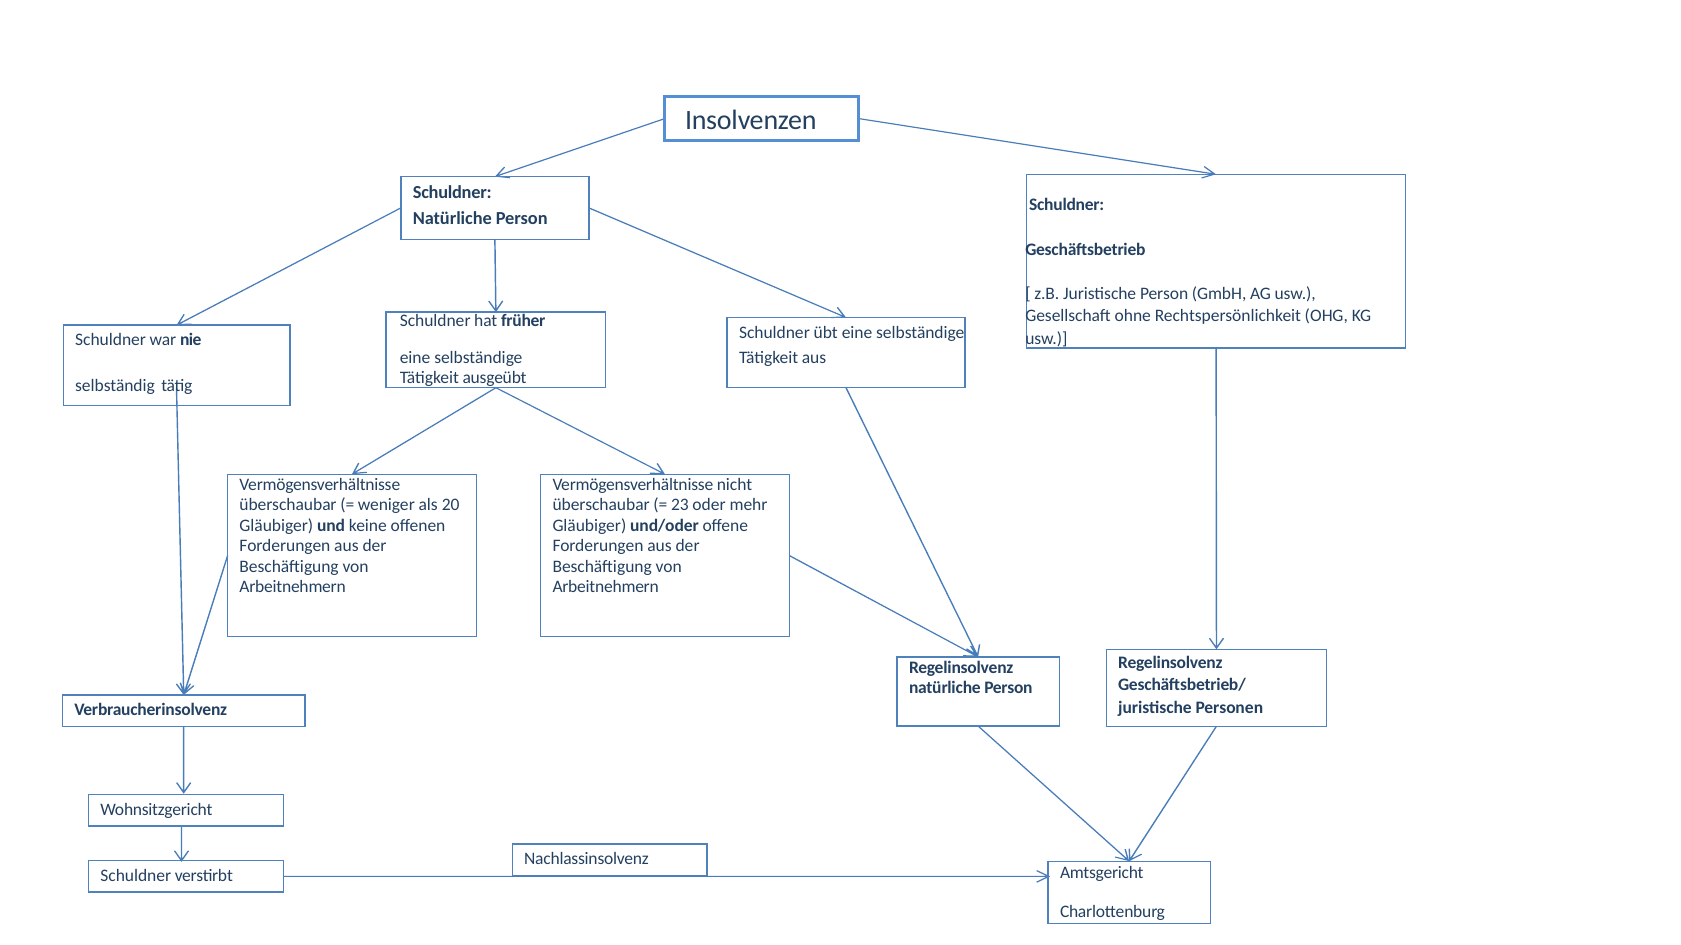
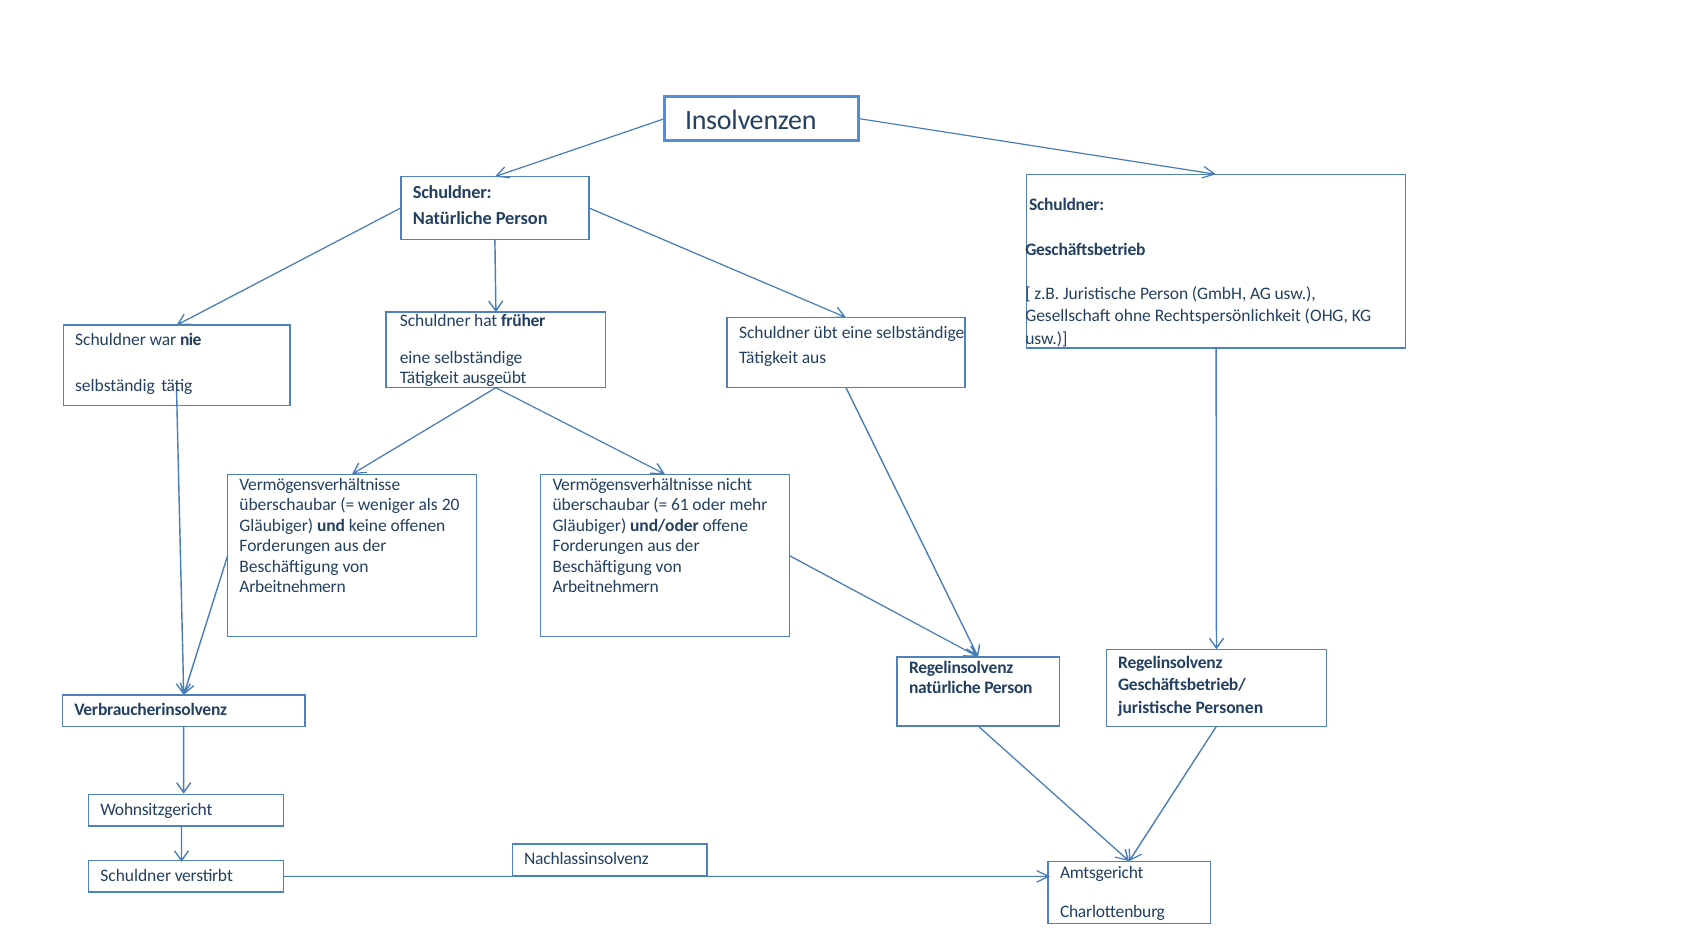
23: 23 -> 61
